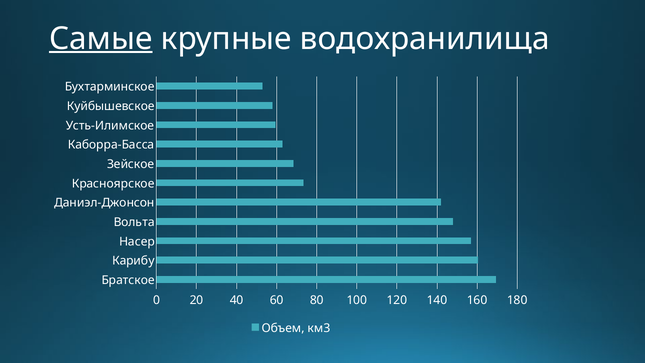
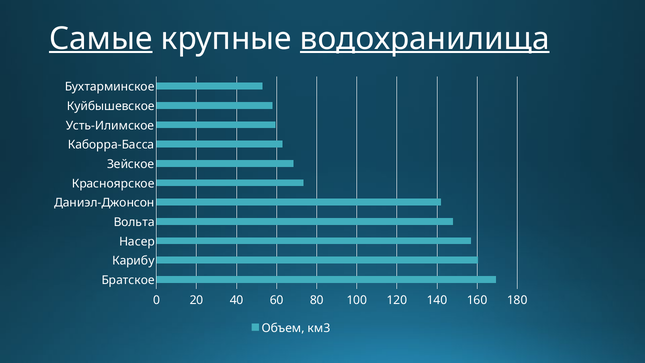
водохранилища underline: none -> present
